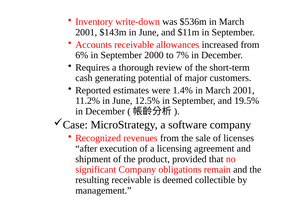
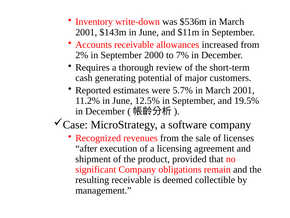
6%: 6% -> 2%
1.4%: 1.4% -> 5.7%
